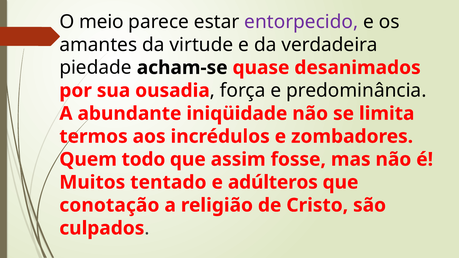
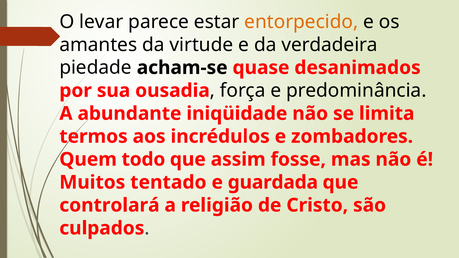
meio: meio -> levar
entorpecido colour: purple -> orange
adúlteros: adúlteros -> guardada
conotação: conotação -> controlará
